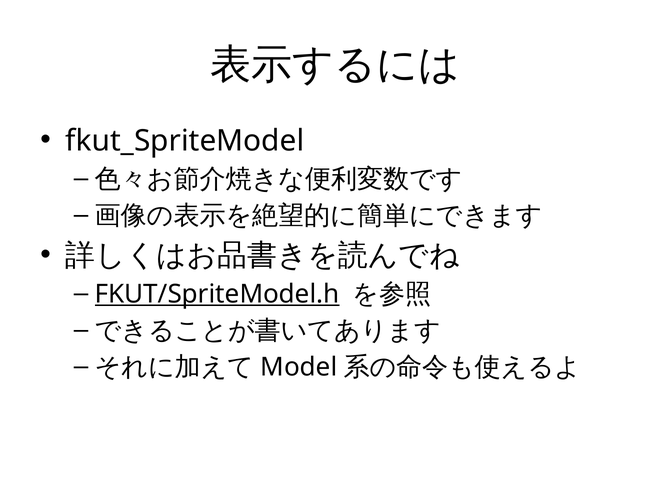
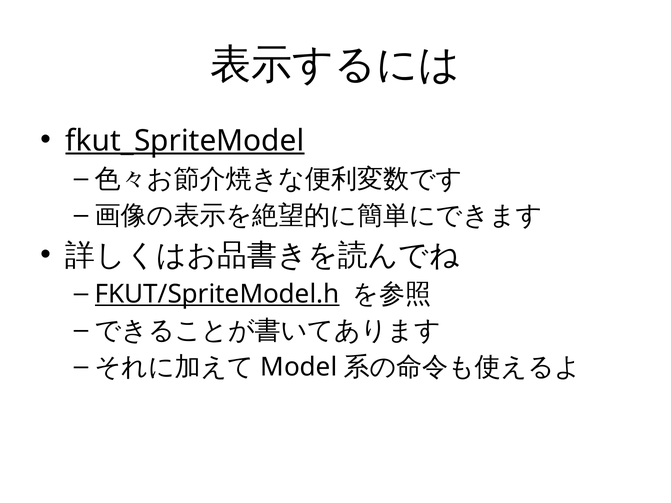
fkut_SpriteModel underline: none -> present
